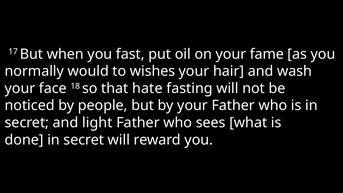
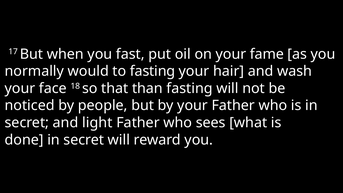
to wishes: wishes -> fasting
hate: hate -> than
